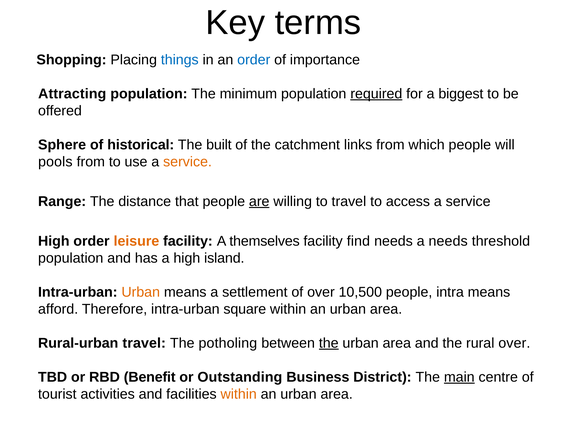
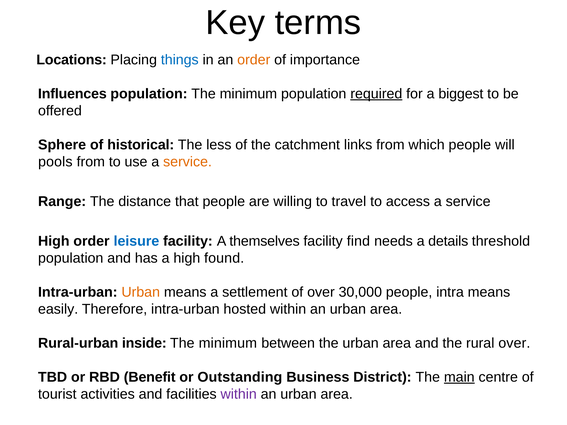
Shopping: Shopping -> Locations
order at (254, 60) colour: blue -> orange
Attracting: Attracting -> Influences
built: built -> less
are underline: present -> none
leisure colour: orange -> blue
a needs: needs -> details
island: island -> found
10,500: 10,500 -> 30,000
afford: afford -> easily
square: square -> hosted
Rural-urban travel: travel -> inside
potholing at (228, 343): potholing -> minimum
the at (329, 343) underline: present -> none
within at (239, 394) colour: orange -> purple
